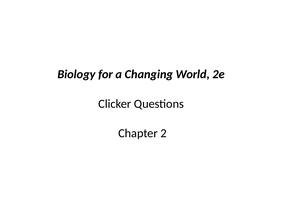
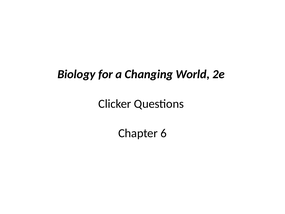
2: 2 -> 6
